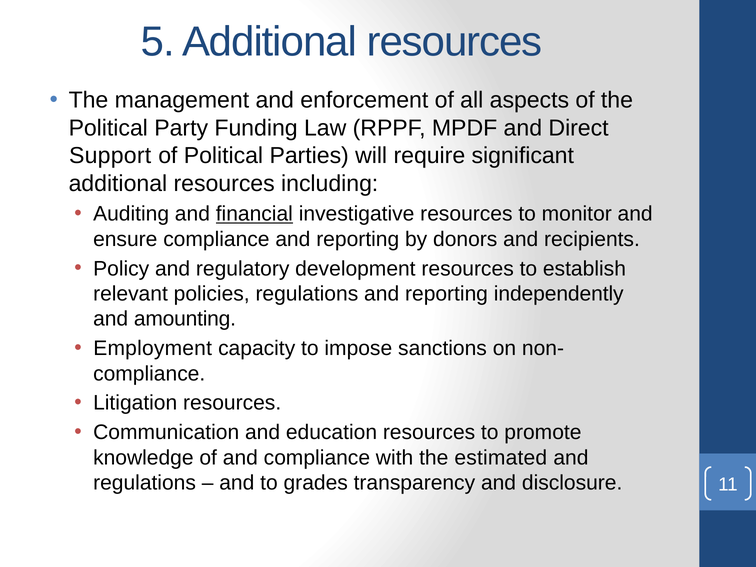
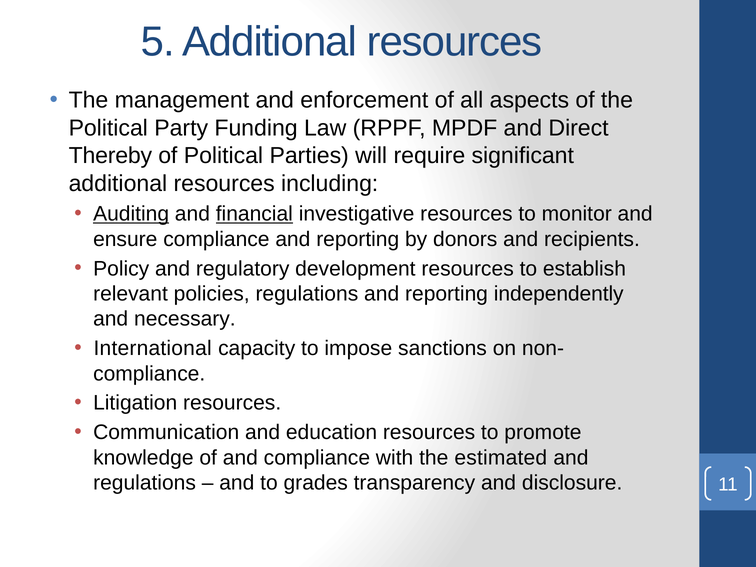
Support: Support -> Thereby
Auditing underline: none -> present
amounting: amounting -> necessary
Employment: Employment -> International
